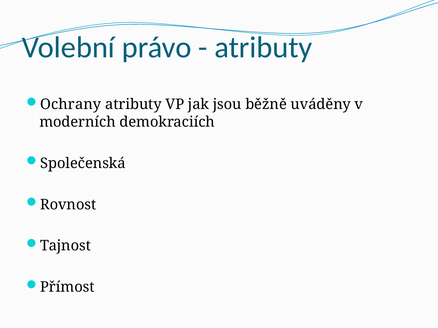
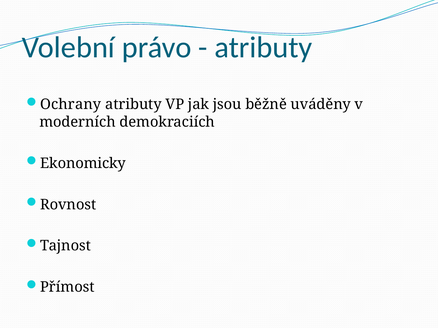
Společenská: Společenská -> Ekonomicky
